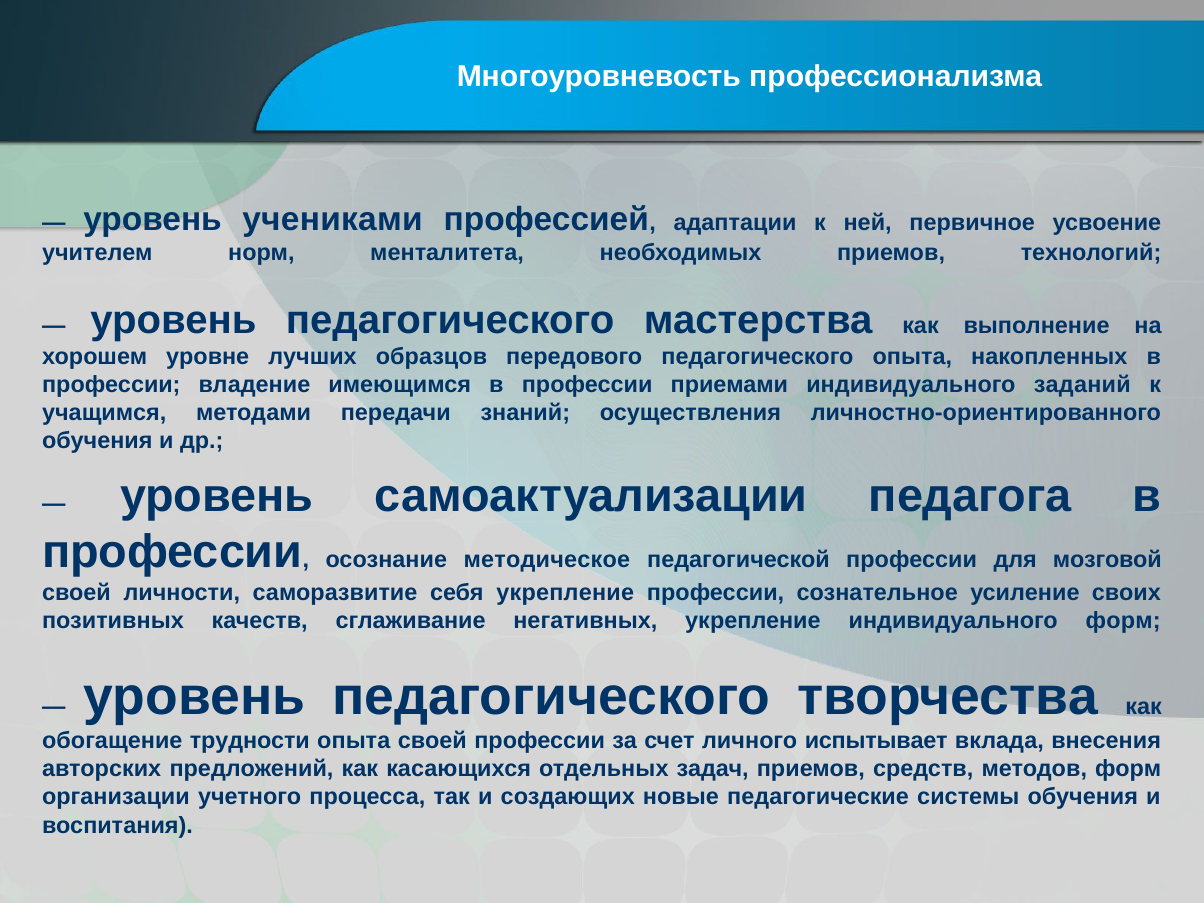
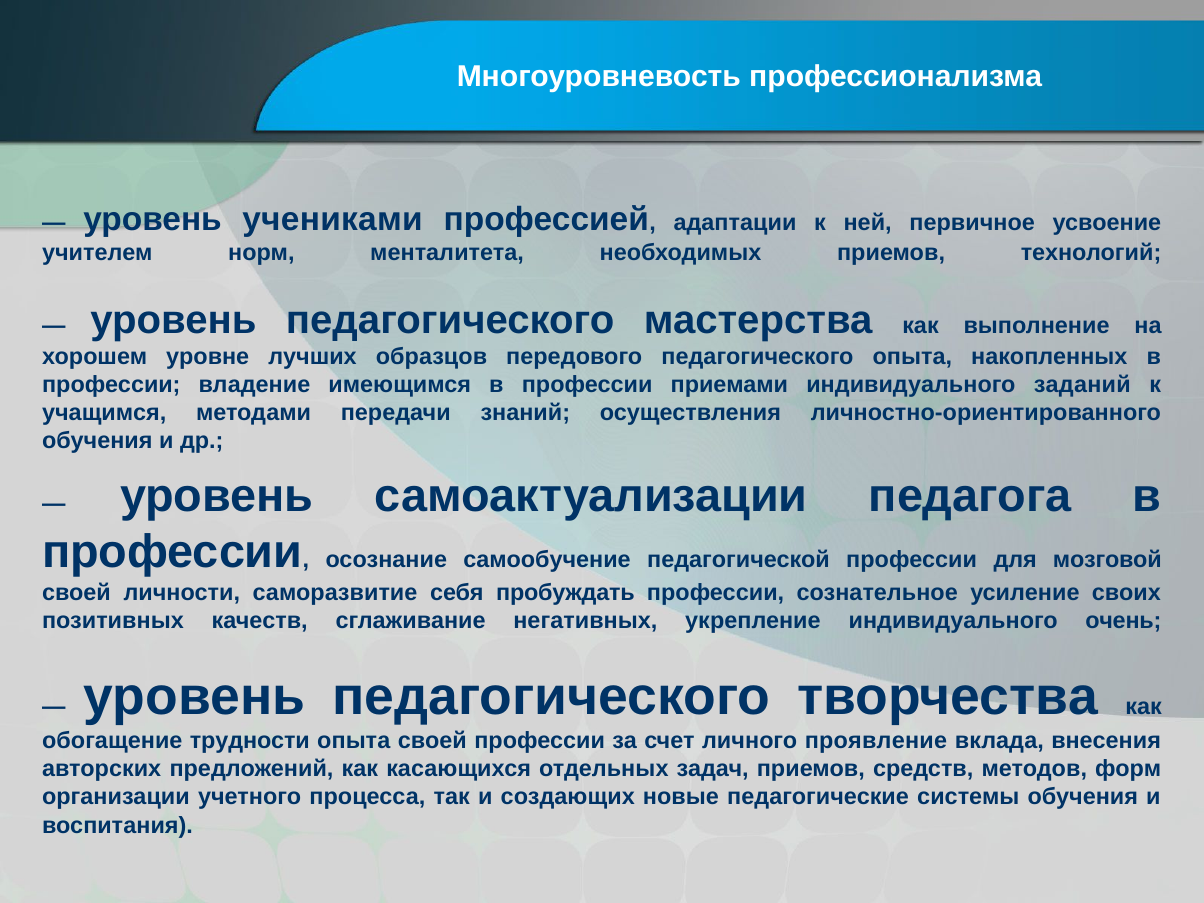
методическое: методическое -> самообучение
себя укрепление: укрепление -> пробуждать
индивидуального форм: форм -> очень
испытывает: испытывает -> проявление
